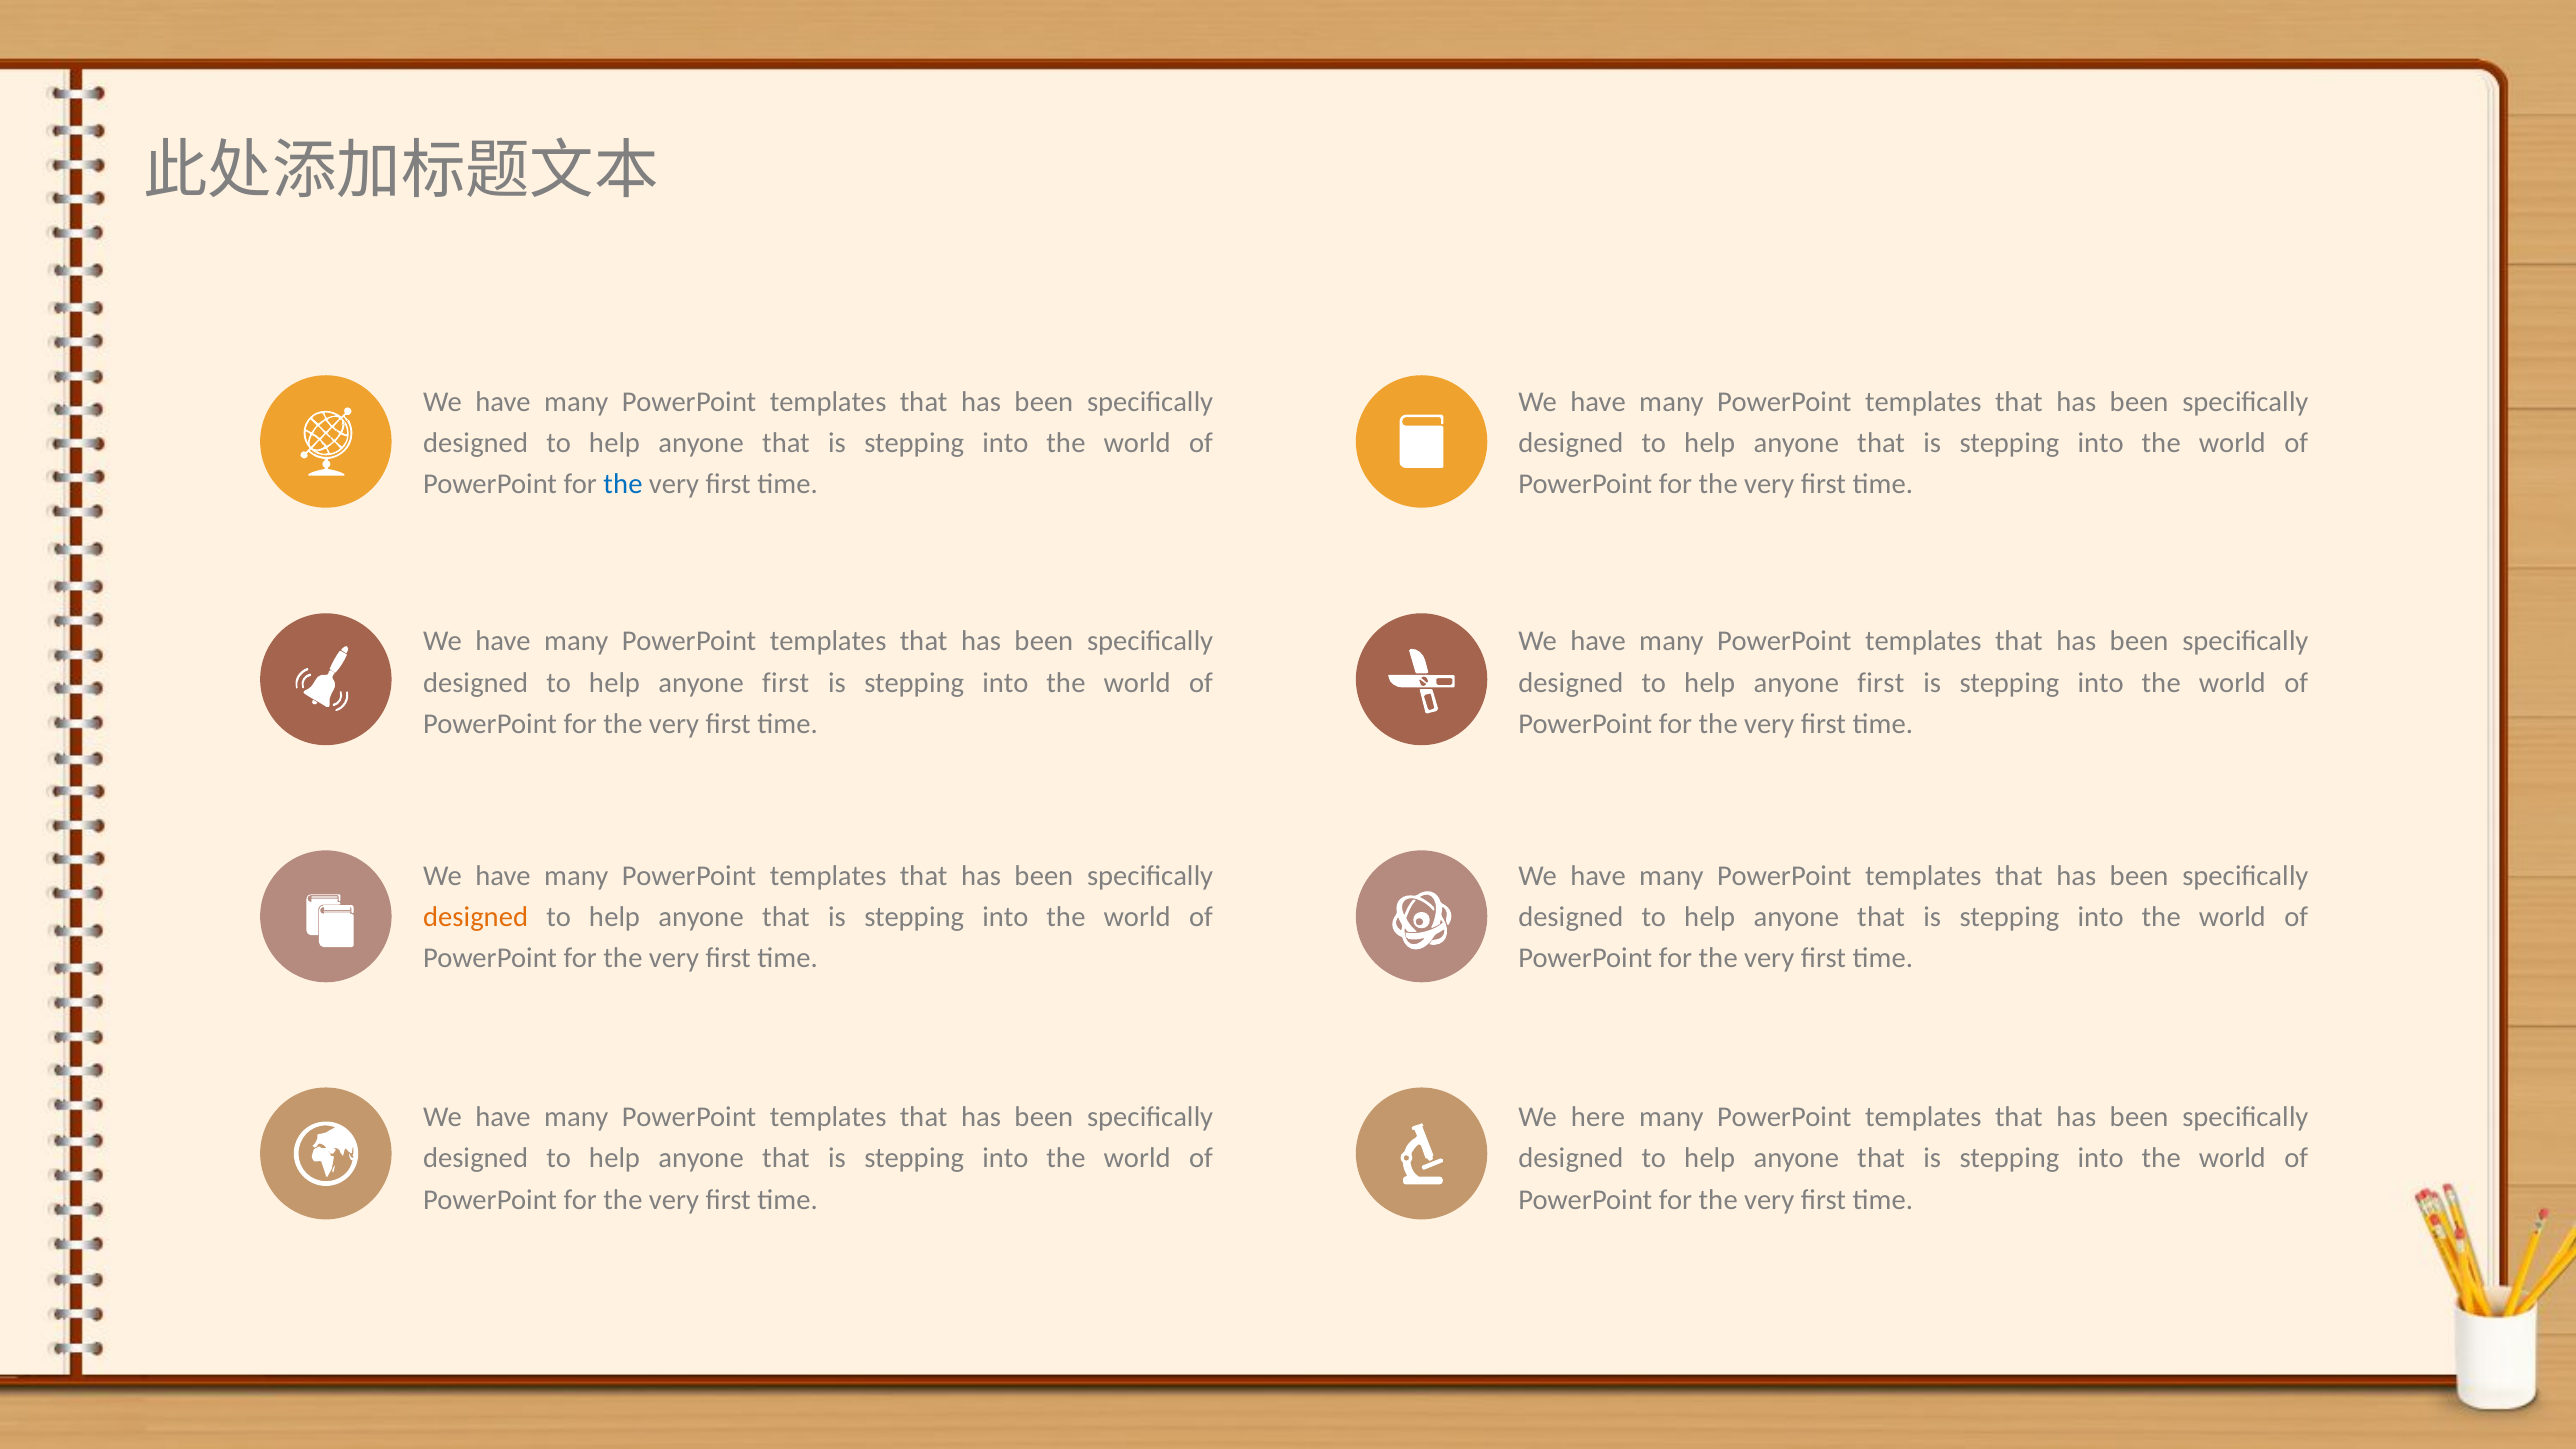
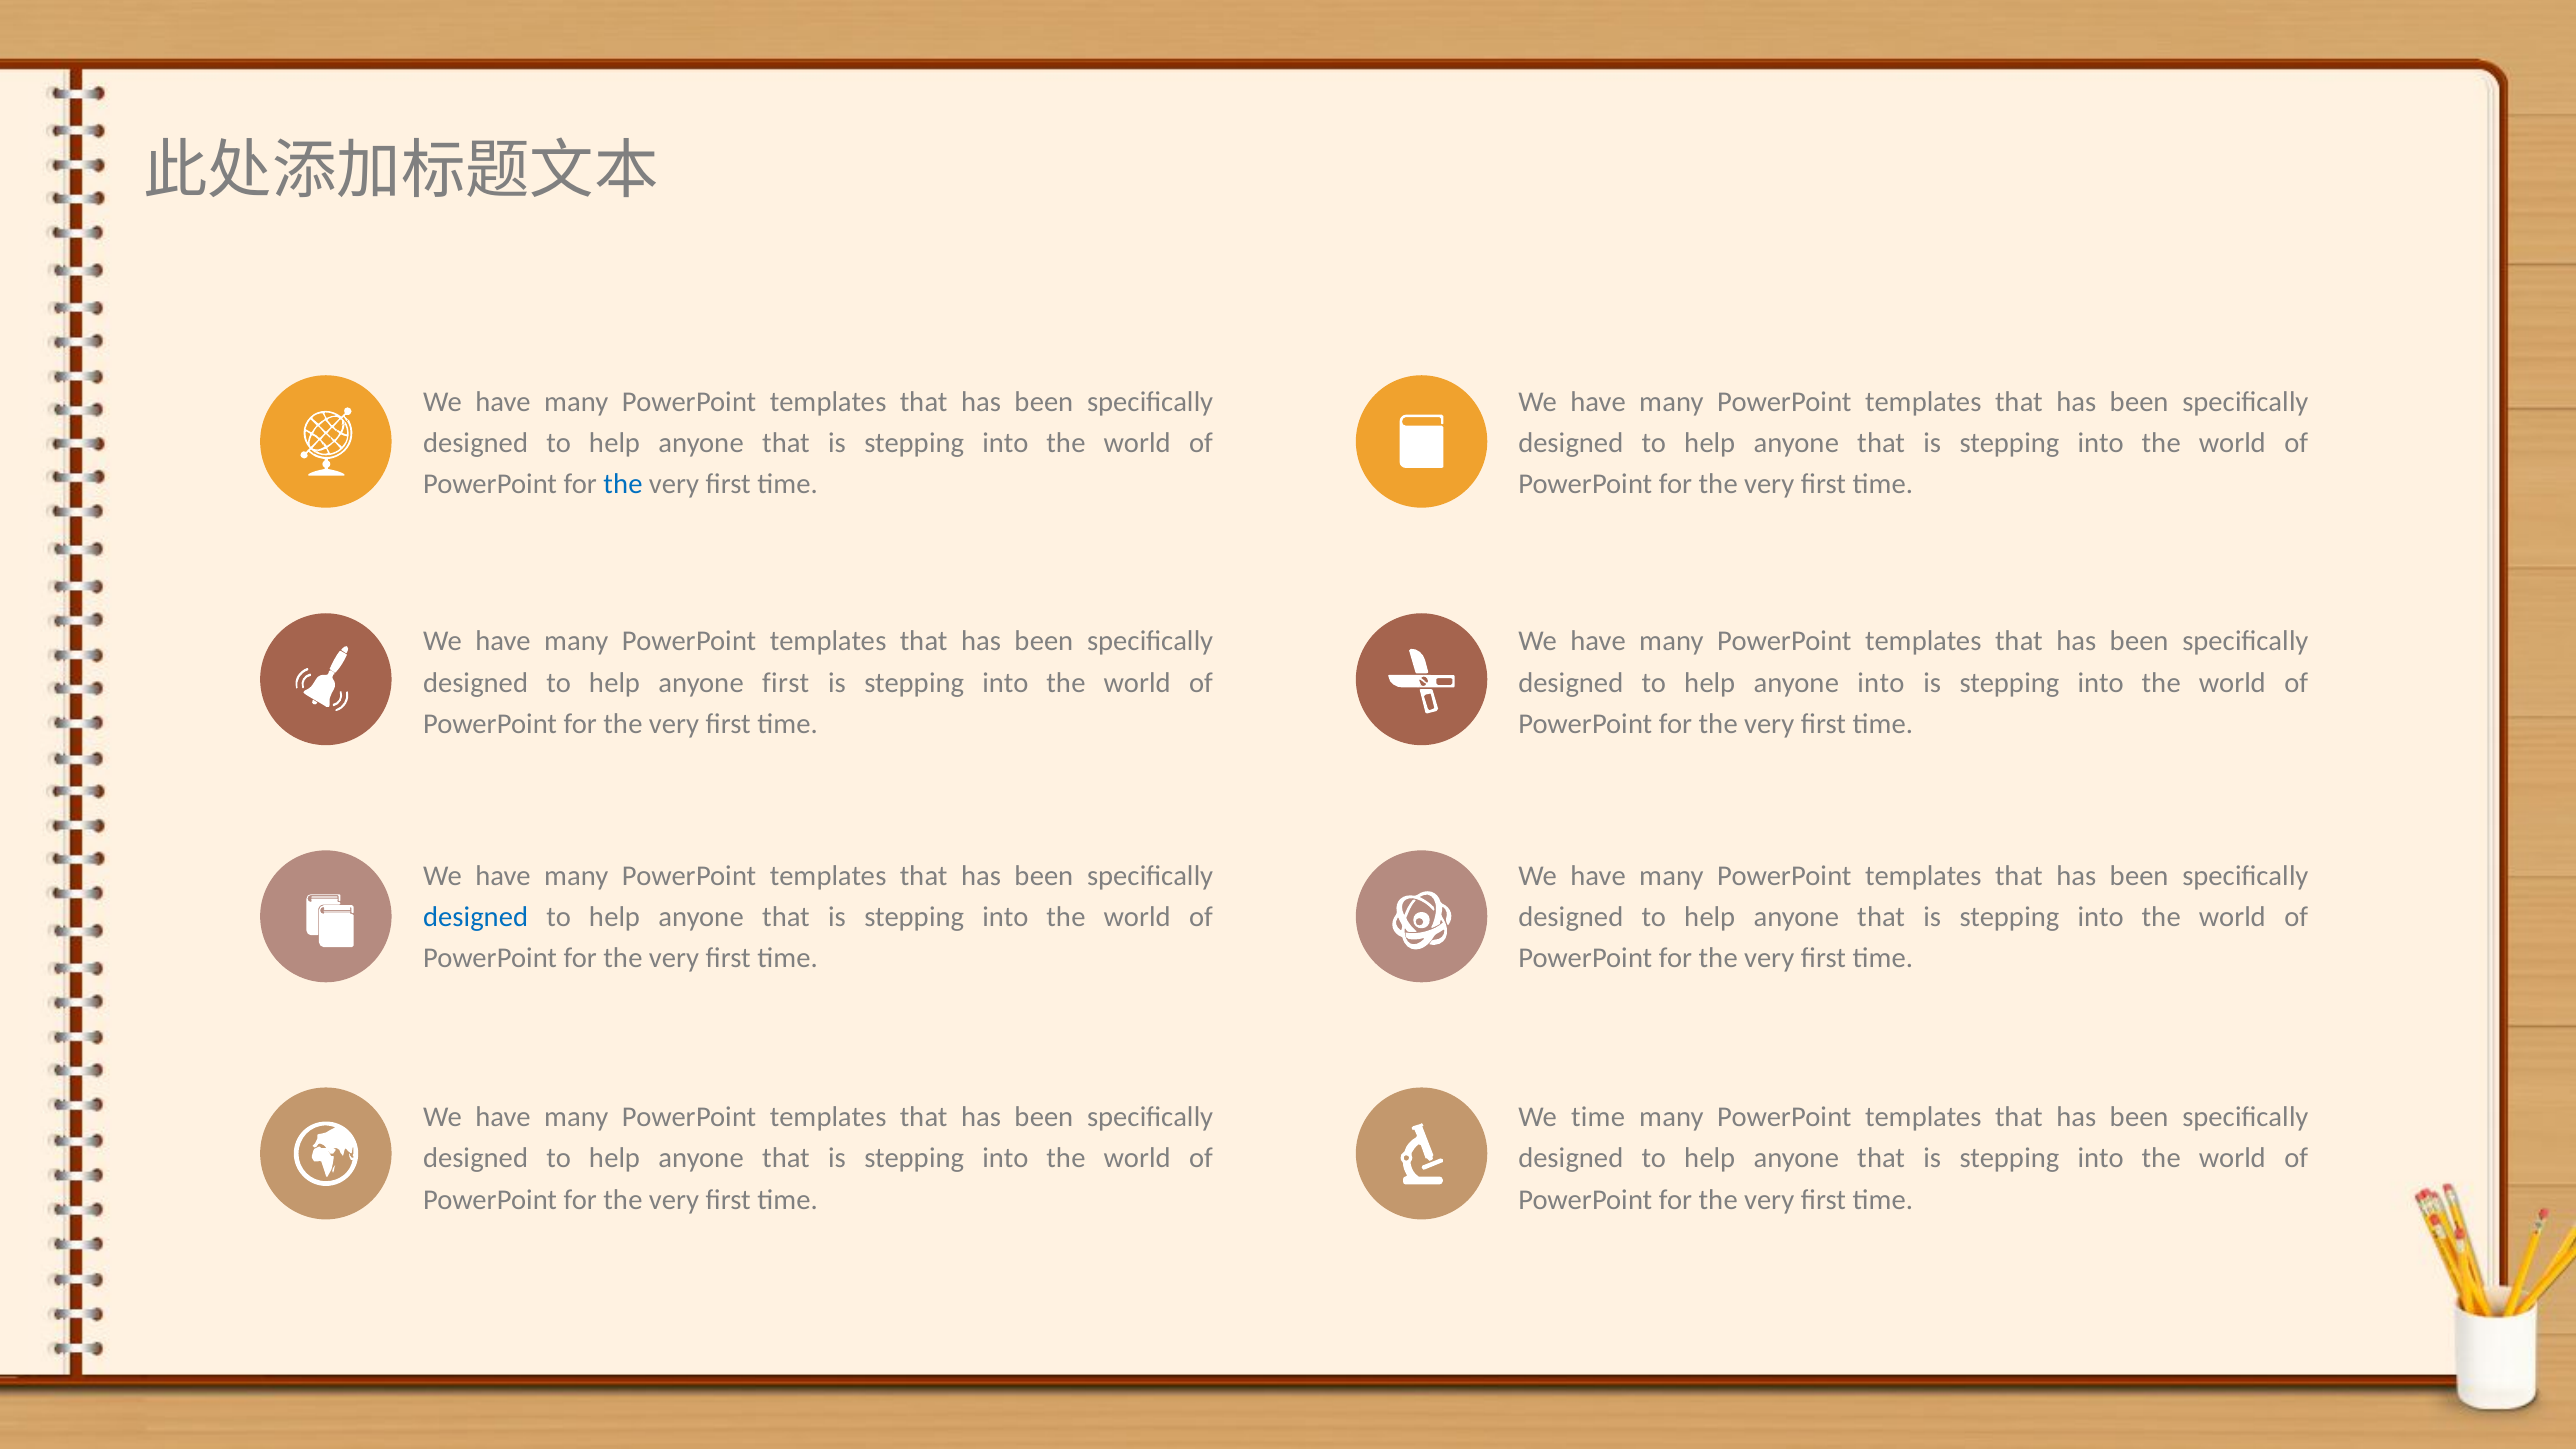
first at (1881, 683): first -> into
designed at (476, 917) colour: orange -> blue
We here: here -> time
